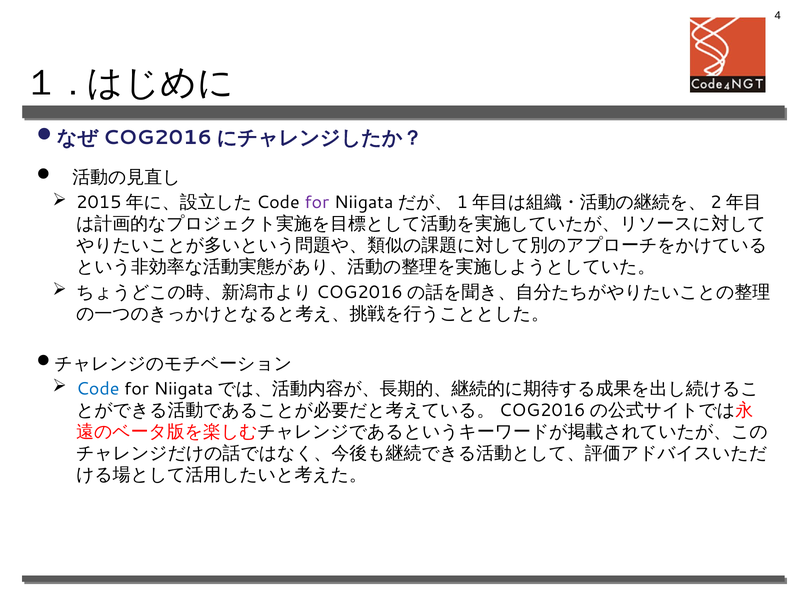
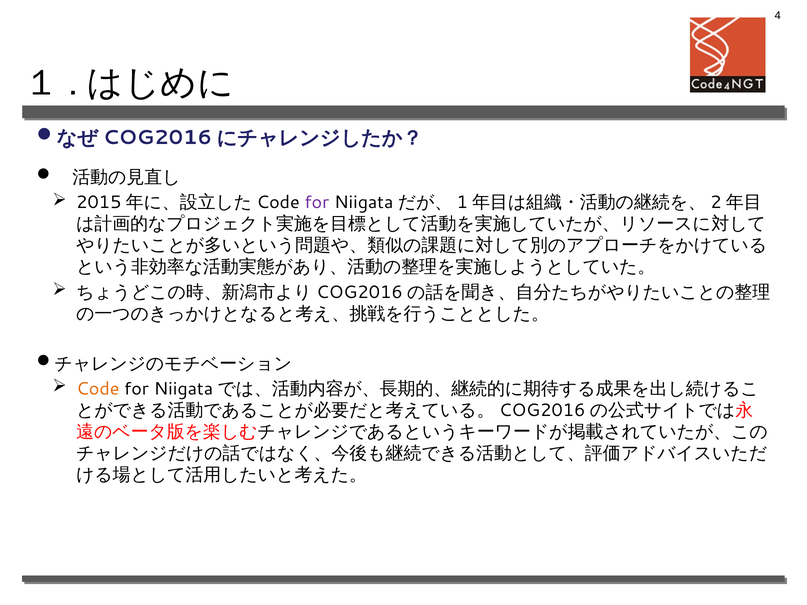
Code colour: blue -> orange
